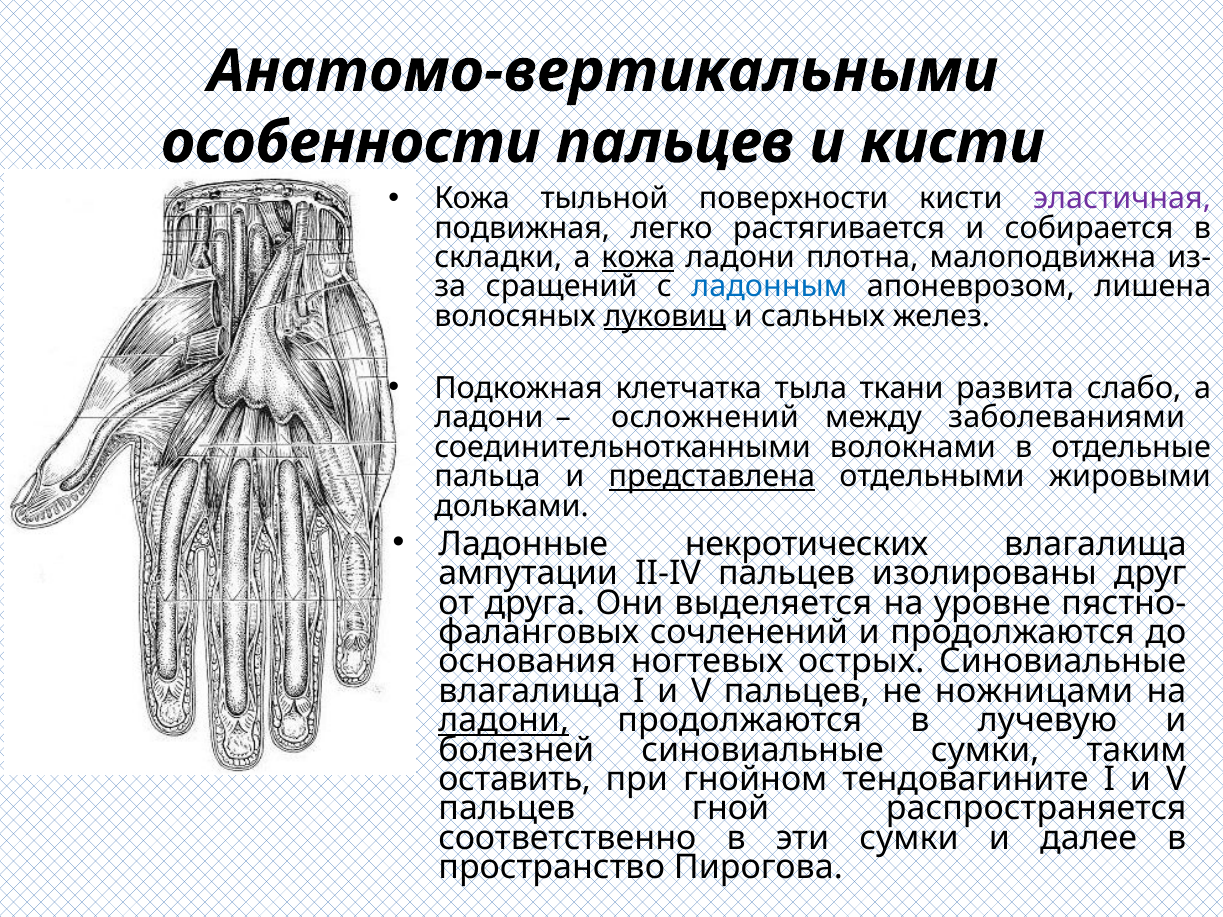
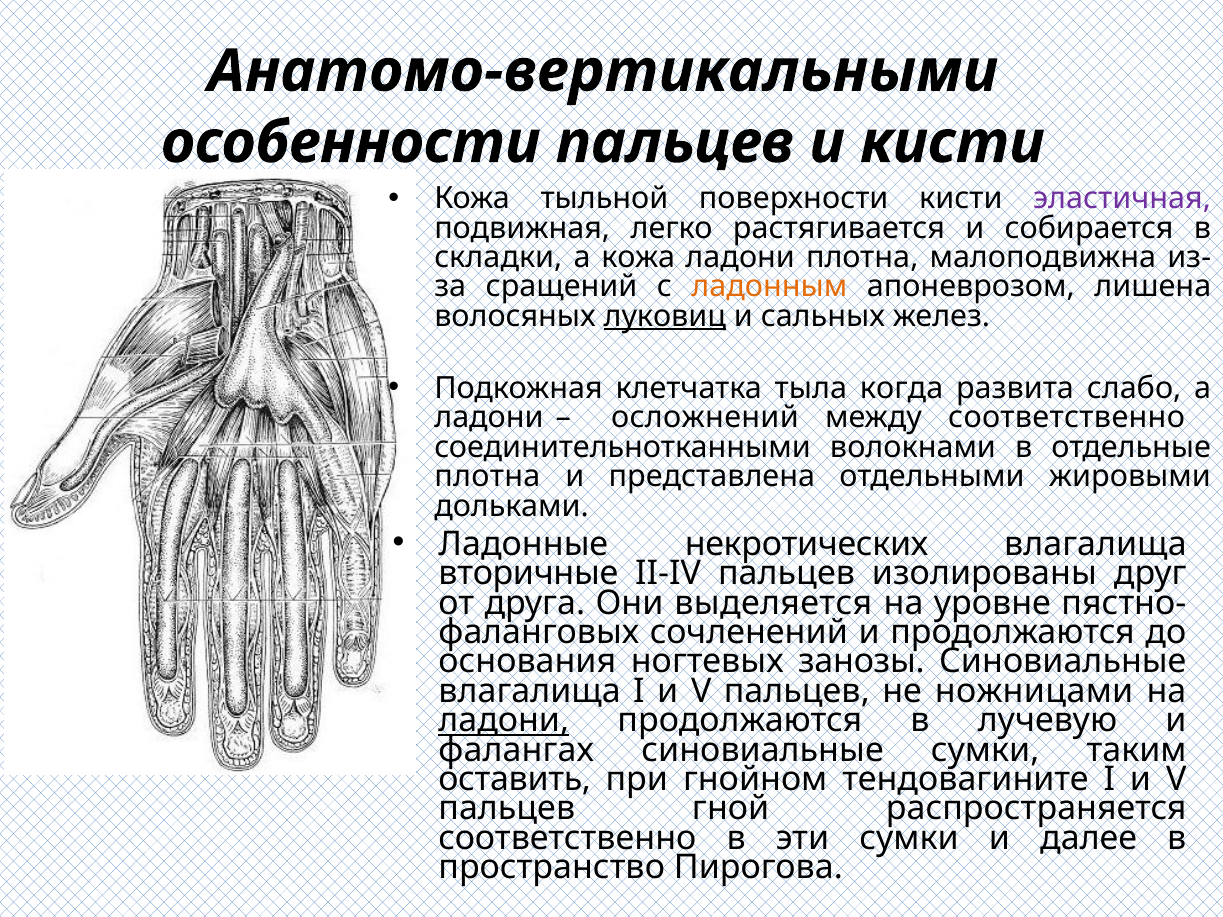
кожа at (638, 258) underline: present -> none
ладонным colour: blue -> orange
ткани: ткани -> когда
между заболеваниями: заболеваниями -> соответственно
пальца at (488, 477): пальца -> плотна
представлена underline: present -> none
ампутации: ампутации -> вторичные
острых: острых -> занозы
болезней: болезней -> фалангах
